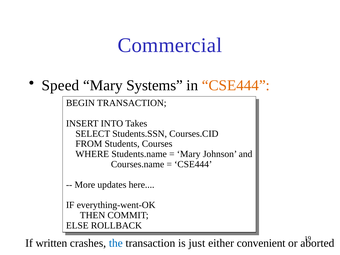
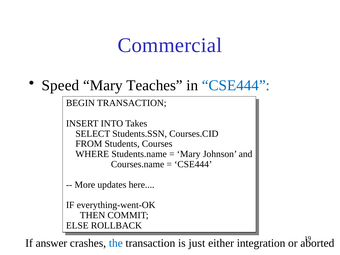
Systems: Systems -> Teaches
CSE444 at (236, 85) colour: orange -> blue
written: written -> answer
convenient: convenient -> integration
